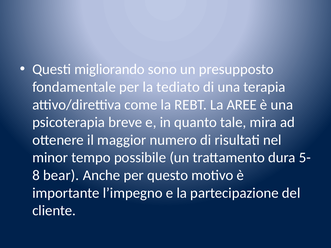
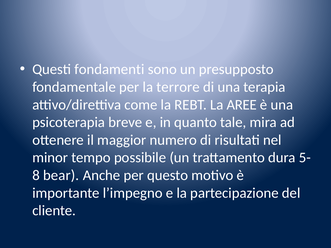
migliorando: migliorando -> fondamenti
tediato: tediato -> terrore
